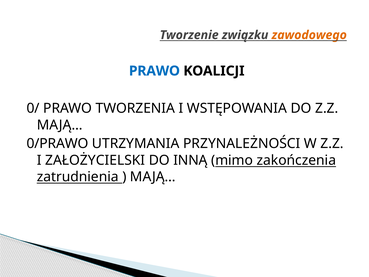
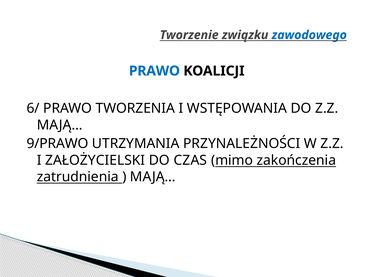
zawodowego colour: orange -> blue
0/: 0/ -> 6/
0/PRAWO: 0/PRAWO -> 9/PRAWO
INNĄ: INNĄ -> CZAS
